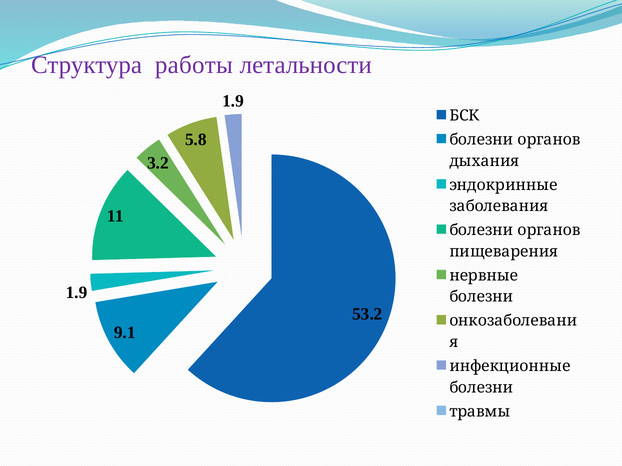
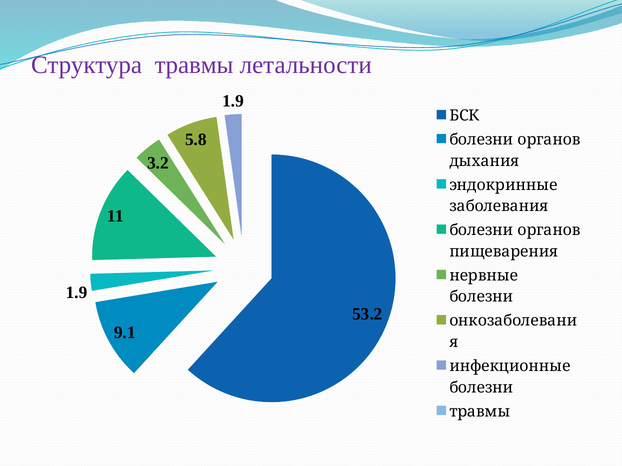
Структура работы: работы -> травмы
